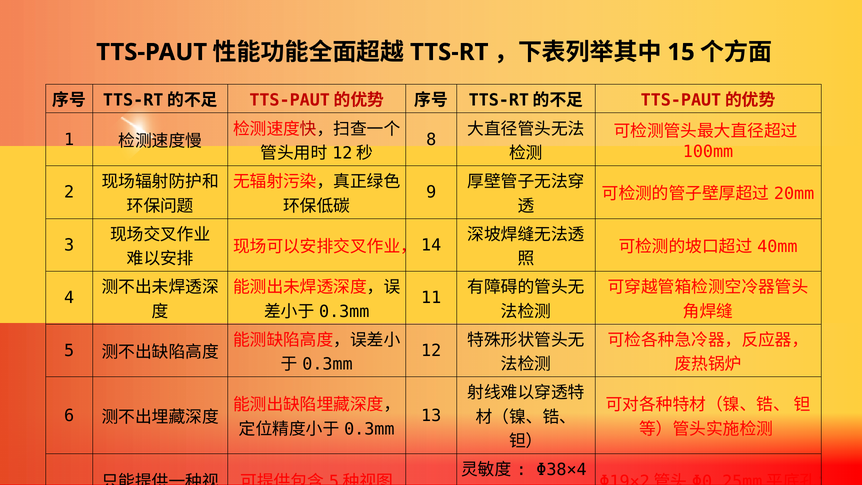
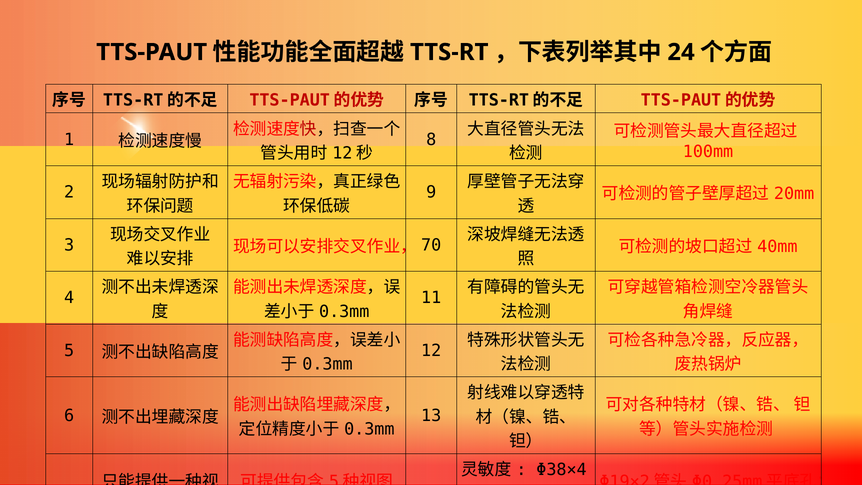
15: 15 -> 24
14 at (431, 245): 14 -> 70
